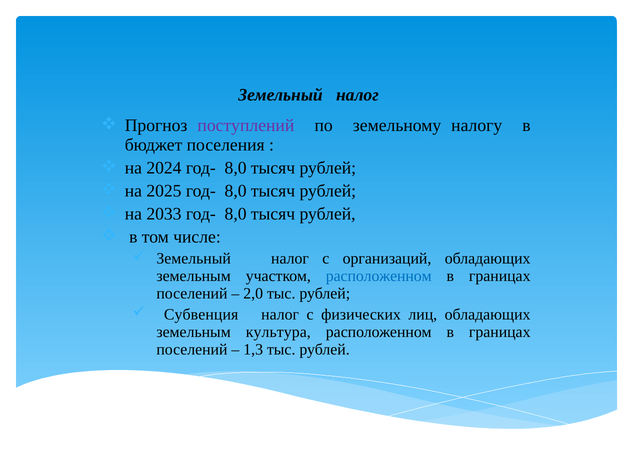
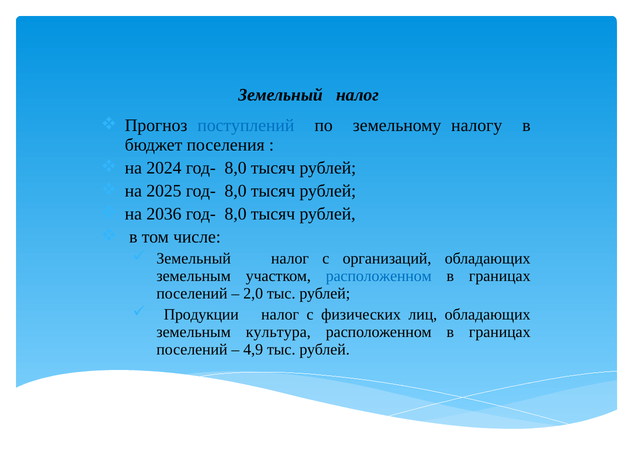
поступлений colour: purple -> blue
2033: 2033 -> 2036
Субвенция: Субвенция -> Продукции
1,3: 1,3 -> 4,9
